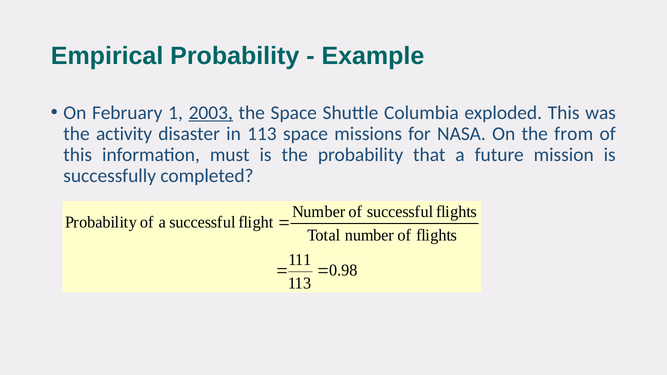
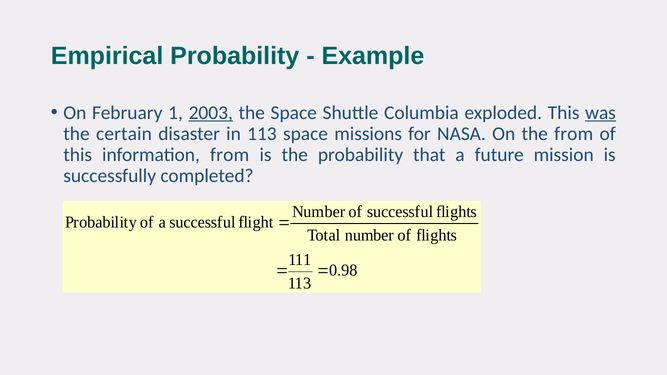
was underline: none -> present
activity: activity -> certain
information must: must -> from
